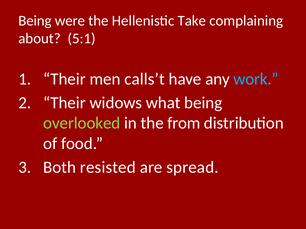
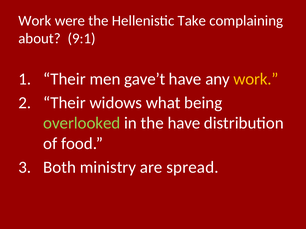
Being at (35, 21): Being -> Work
5:1: 5:1 -> 9:1
calls’t: calls’t -> gave’t
work at (256, 79) colour: light blue -> yellow
the from: from -> have
resisted: resisted -> ministry
